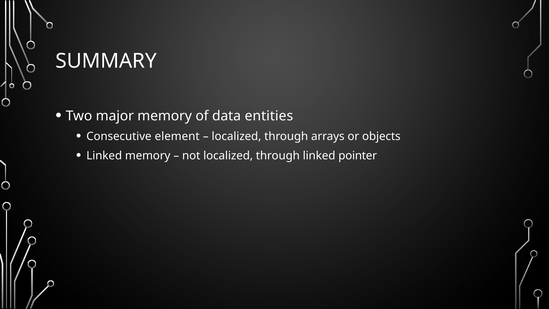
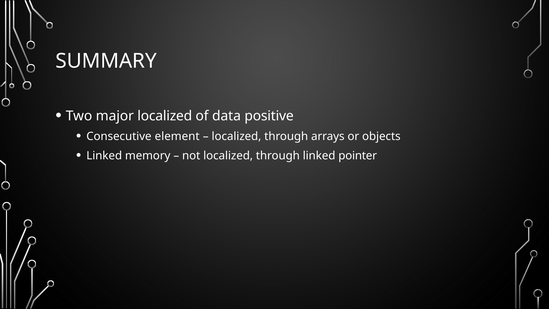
major memory: memory -> localized
entities: entities -> positive
